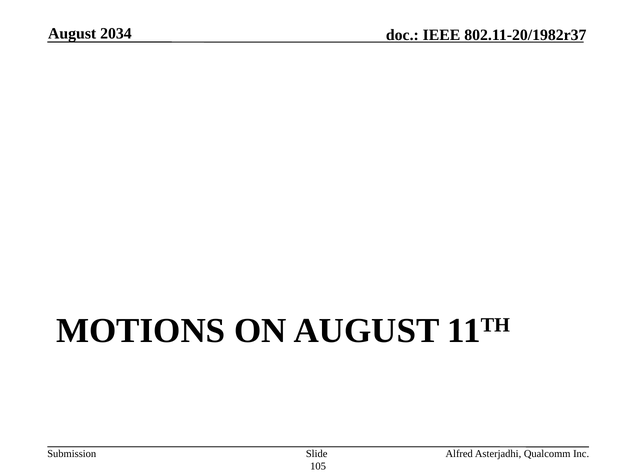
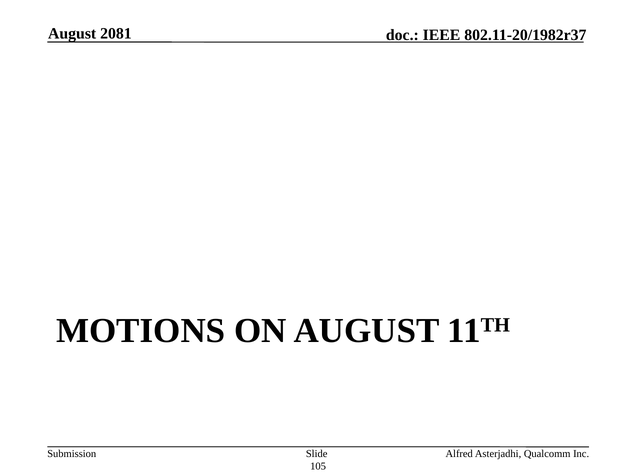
2034: 2034 -> 2081
